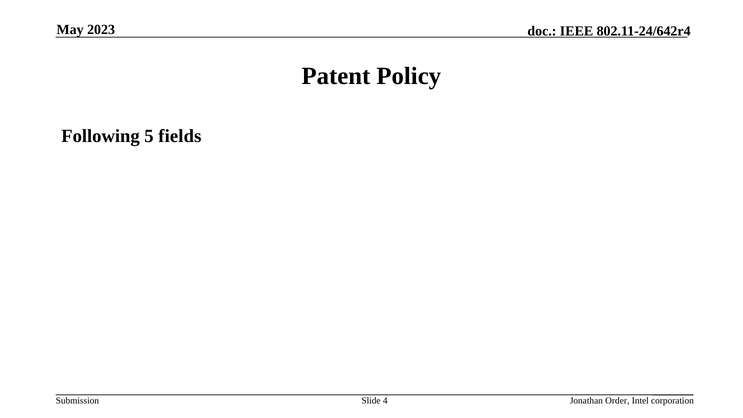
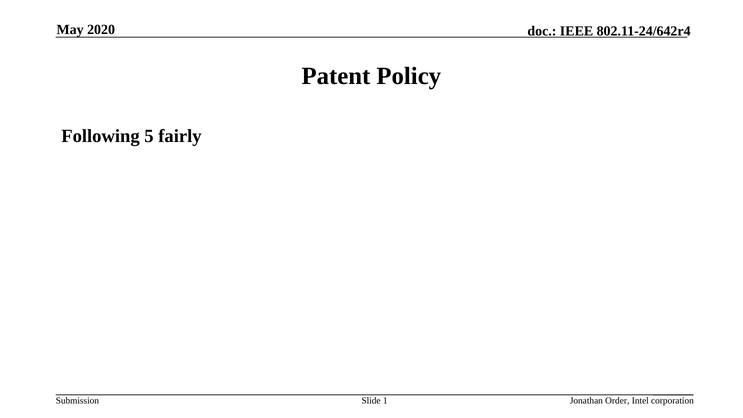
2023: 2023 -> 2020
fields: fields -> fairly
4: 4 -> 1
